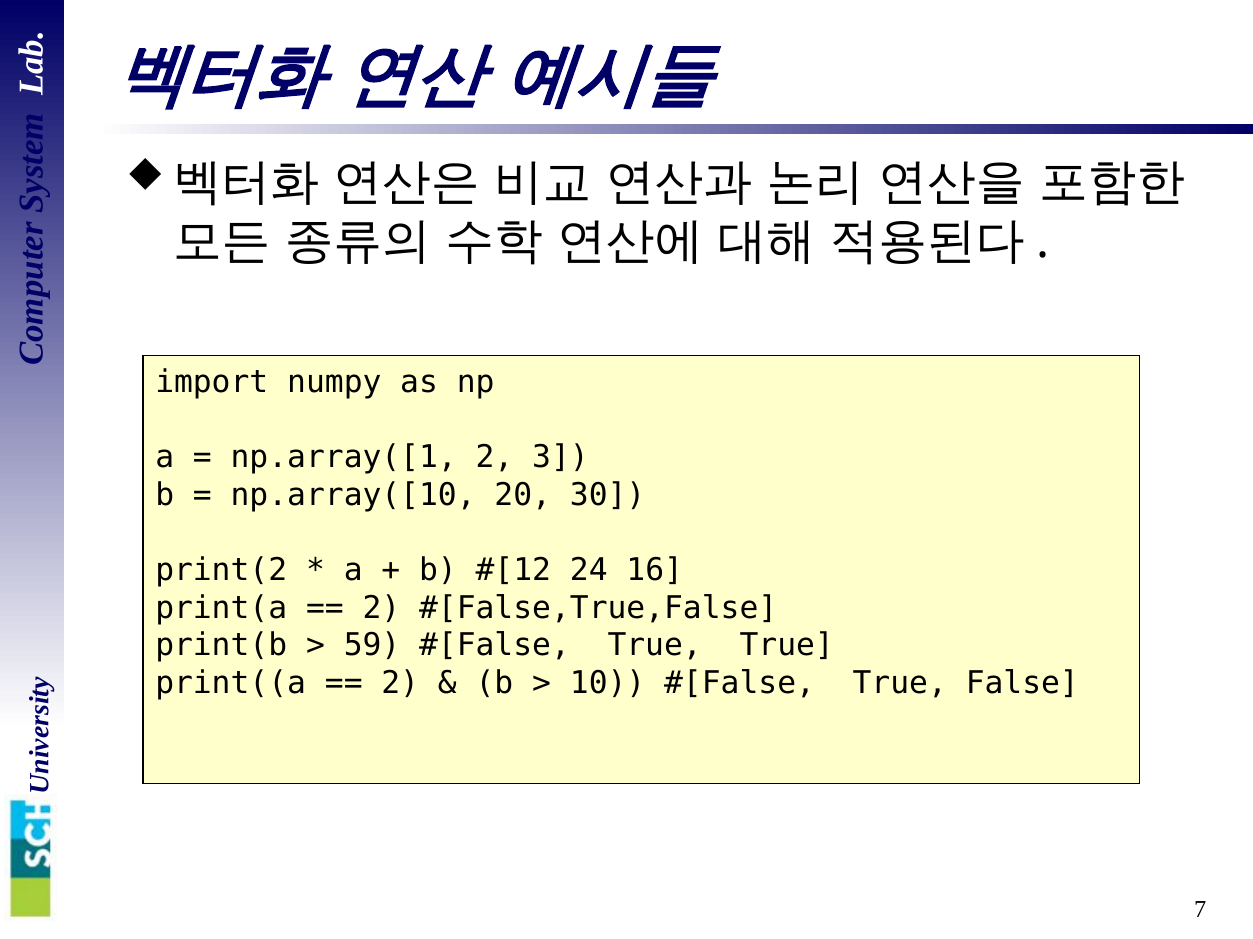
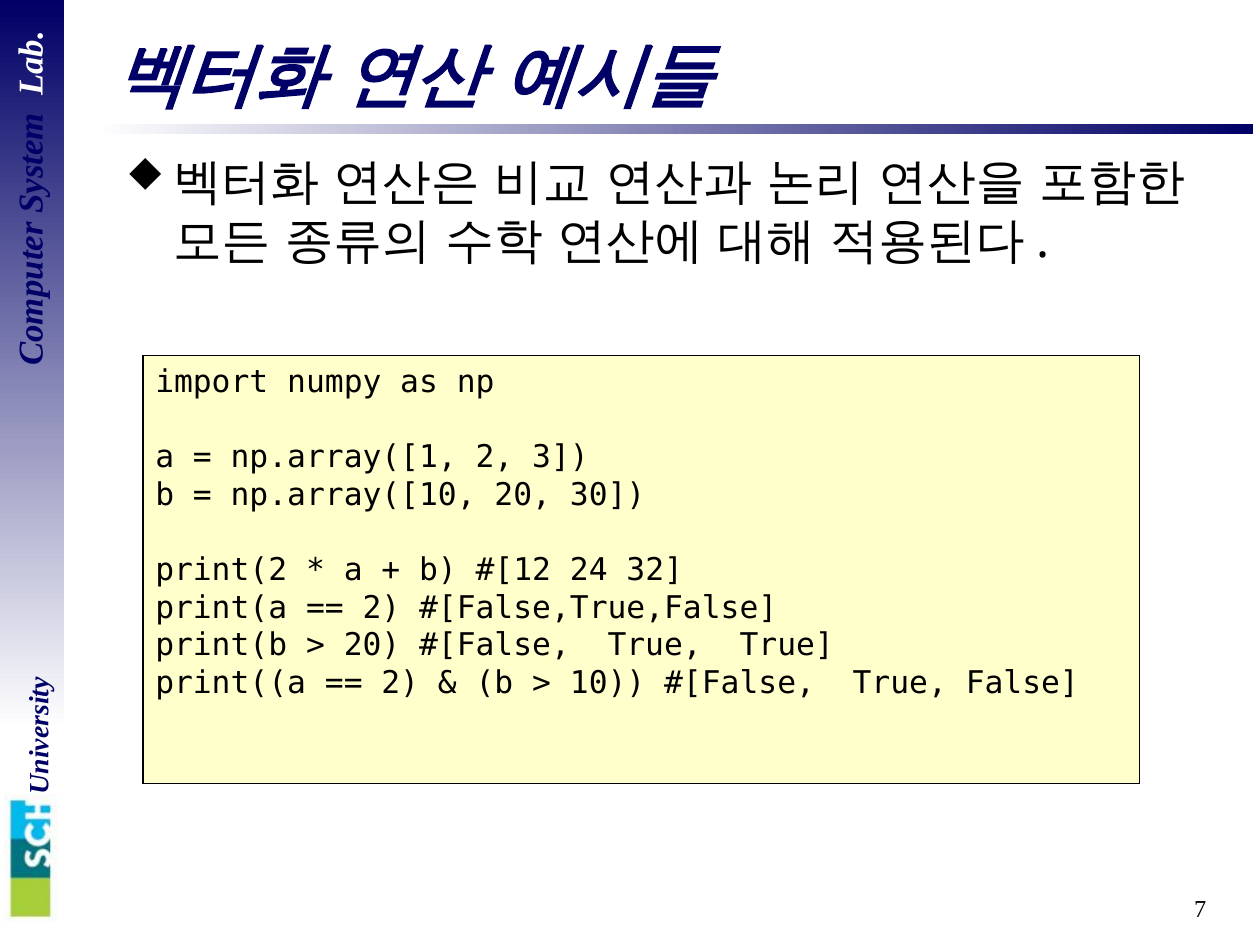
16: 16 -> 32
59 at (372, 646): 59 -> 20
